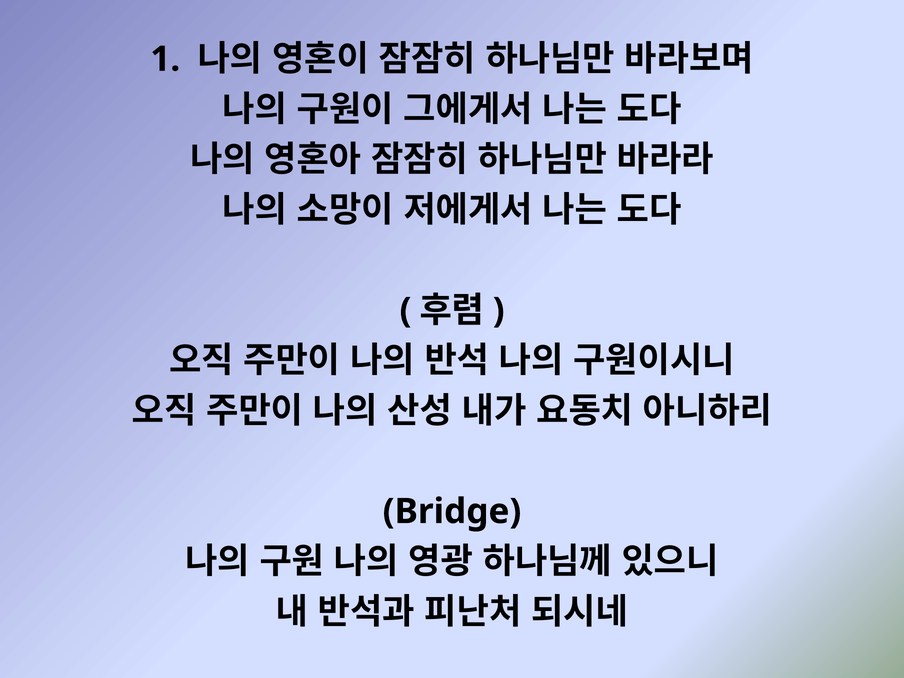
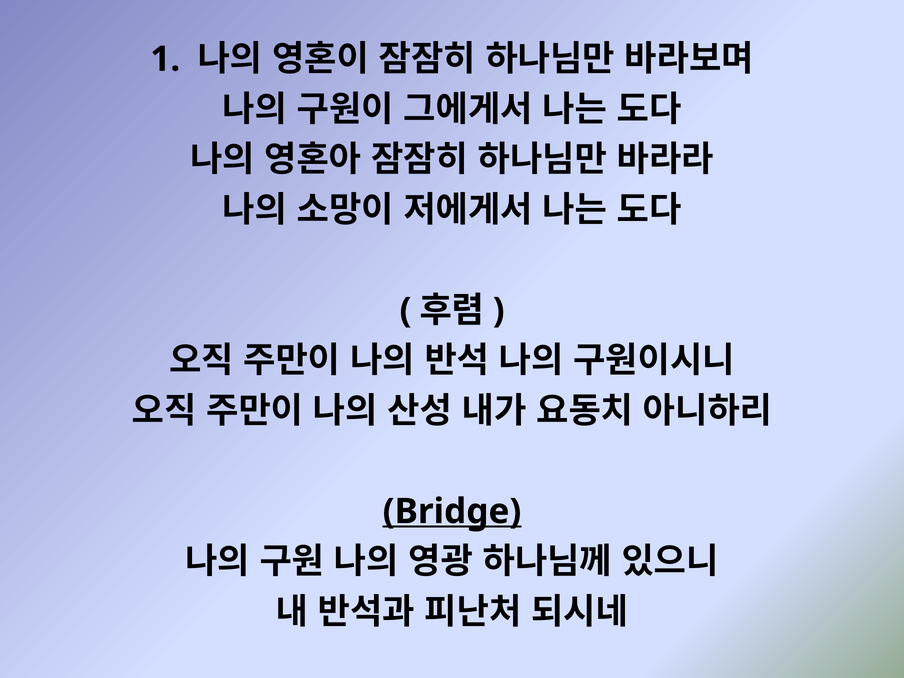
Bridge underline: none -> present
